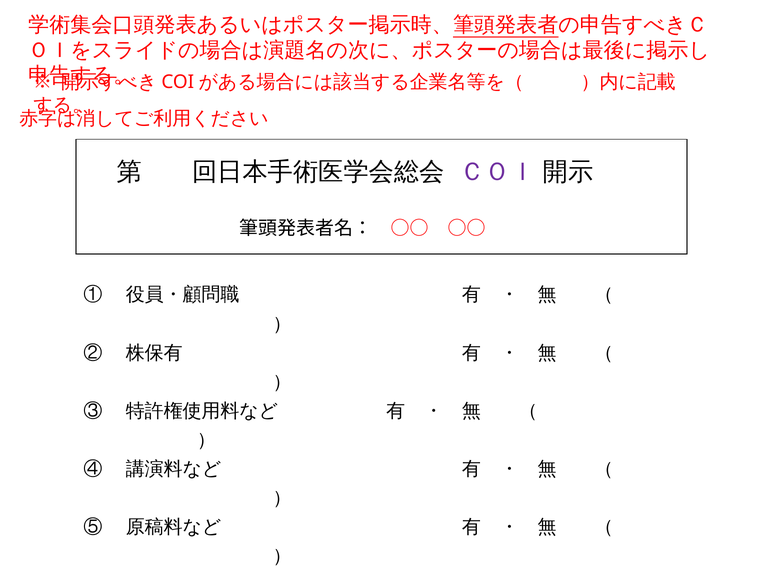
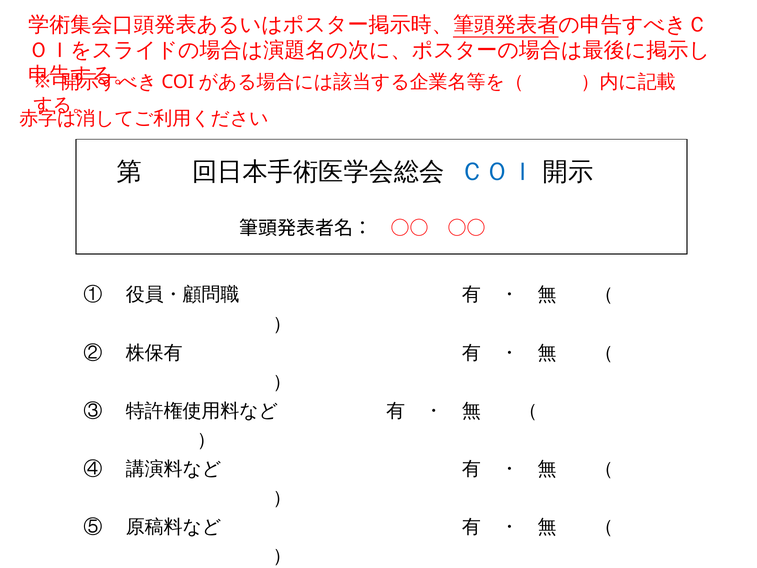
ＣＯＩ colour: purple -> blue
